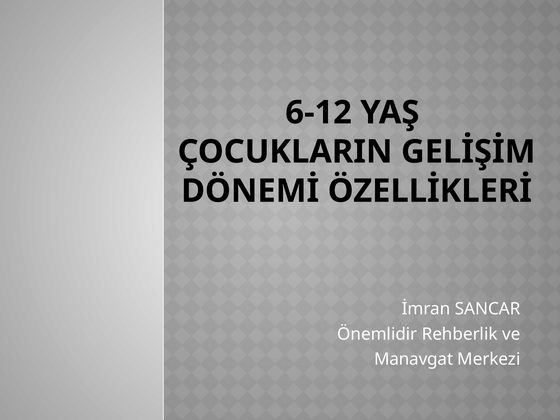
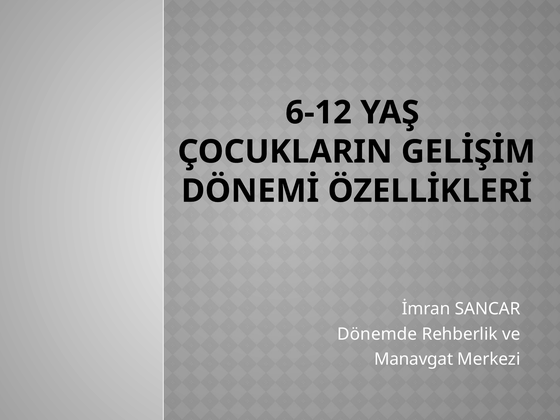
Önemlidir: Önemlidir -> Dönemde
